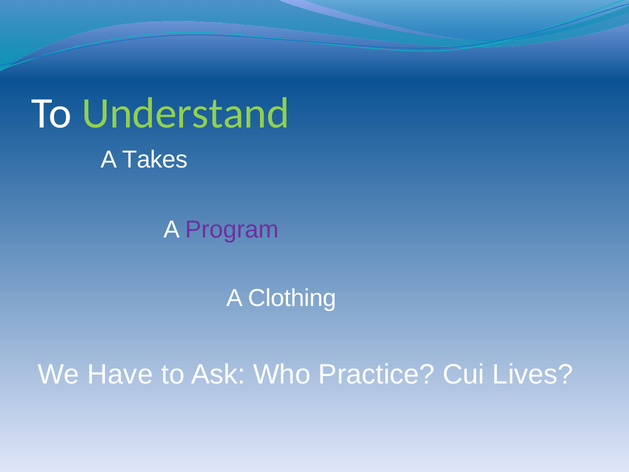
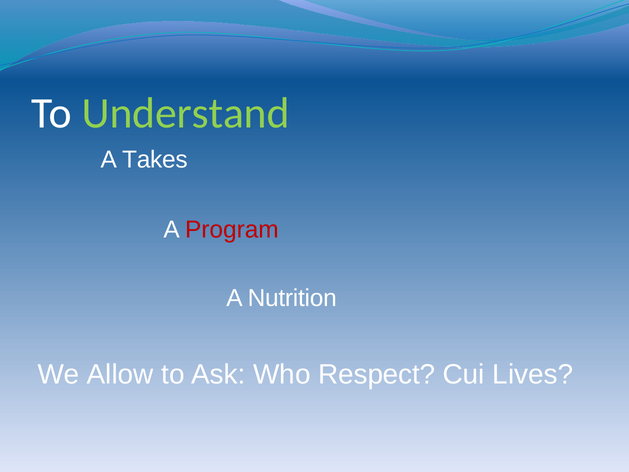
Program colour: purple -> red
Clothing: Clothing -> Nutrition
Have: Have -> Allow
Practice: Practice -> Respect
